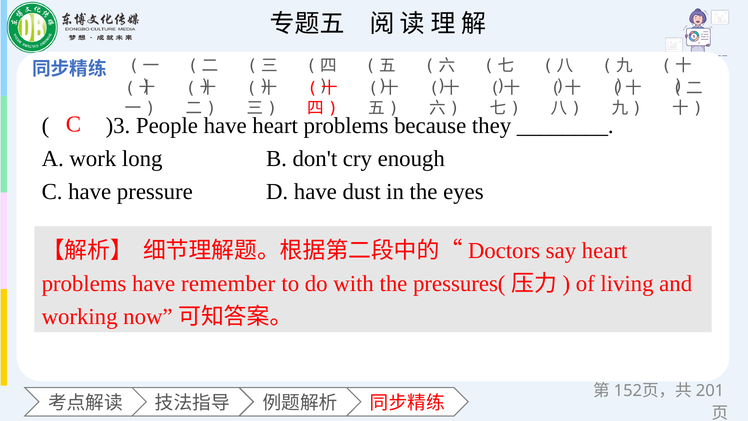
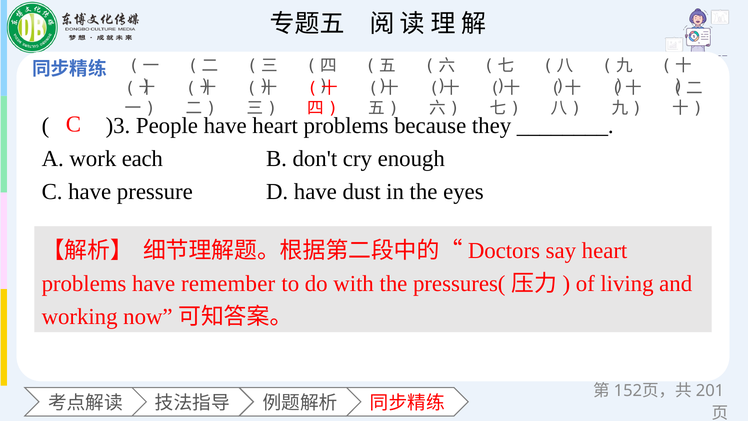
long: long -> each
